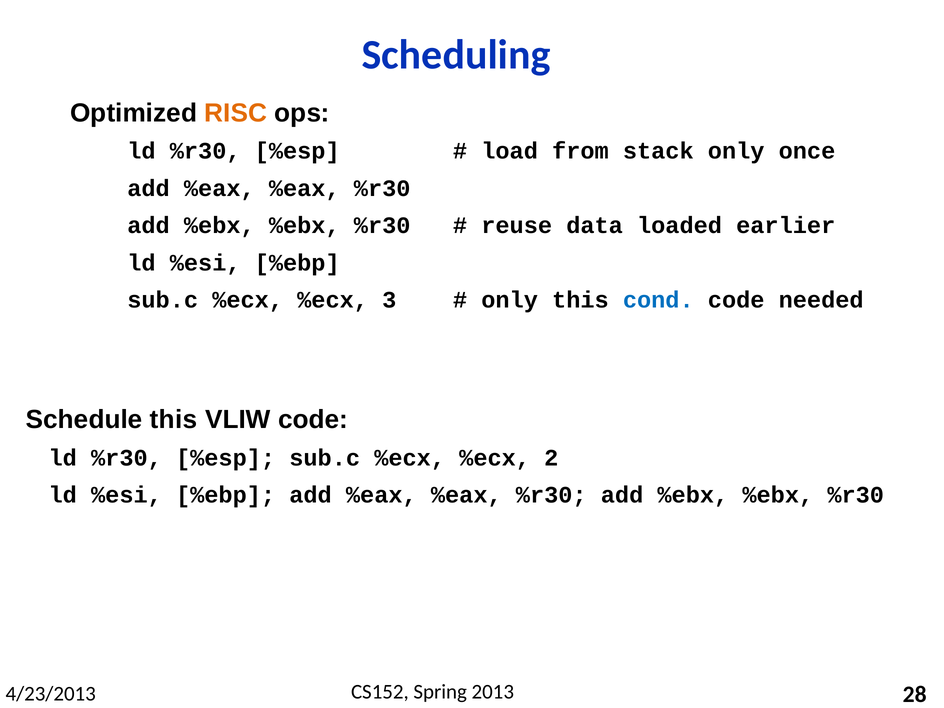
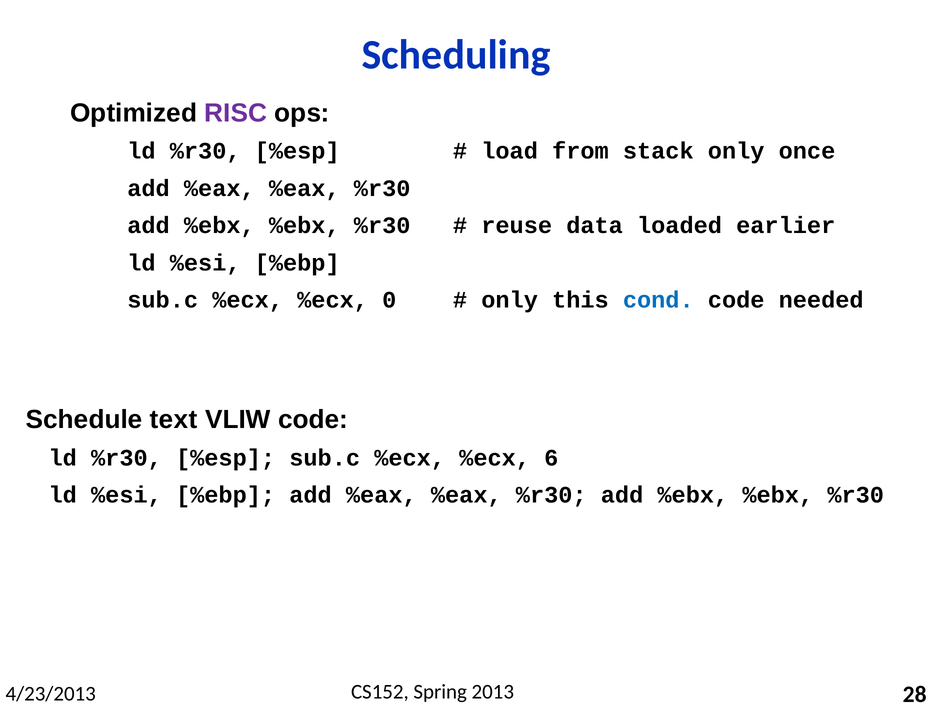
RISC colour: orange -> purple
3: 3 -> 0
Schedule this: this -> text
2: 2 -> 6
